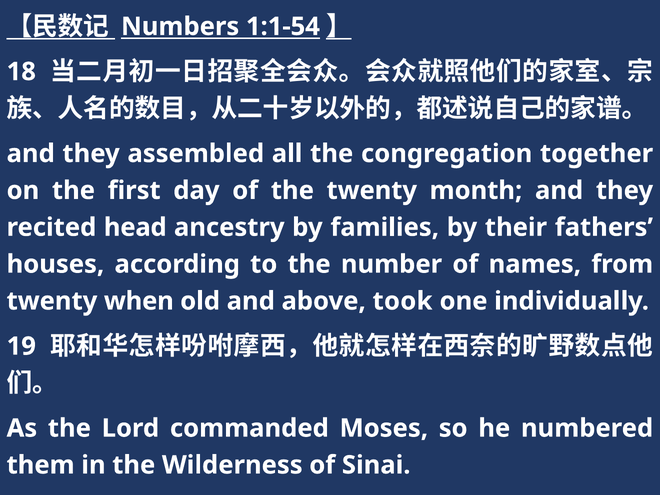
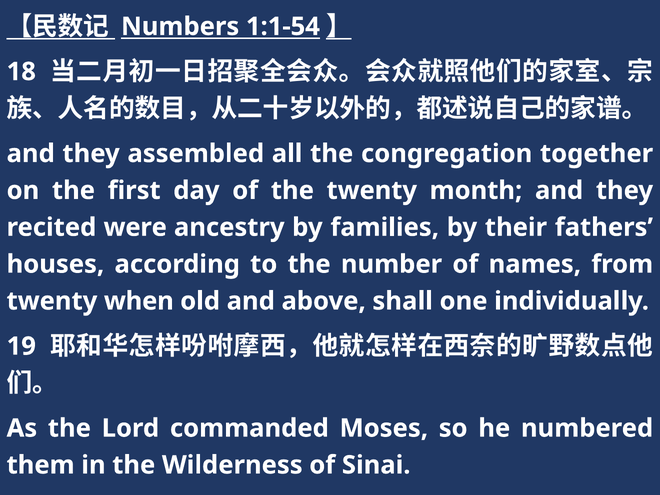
head: head -> were
took: took -> shall
